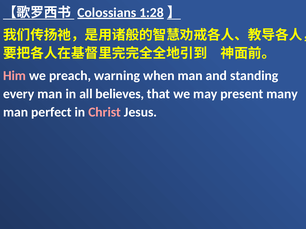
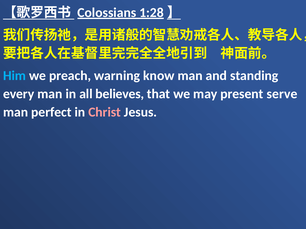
Him colour: pink -> light blue
when: when -> know
many: many -> serve
